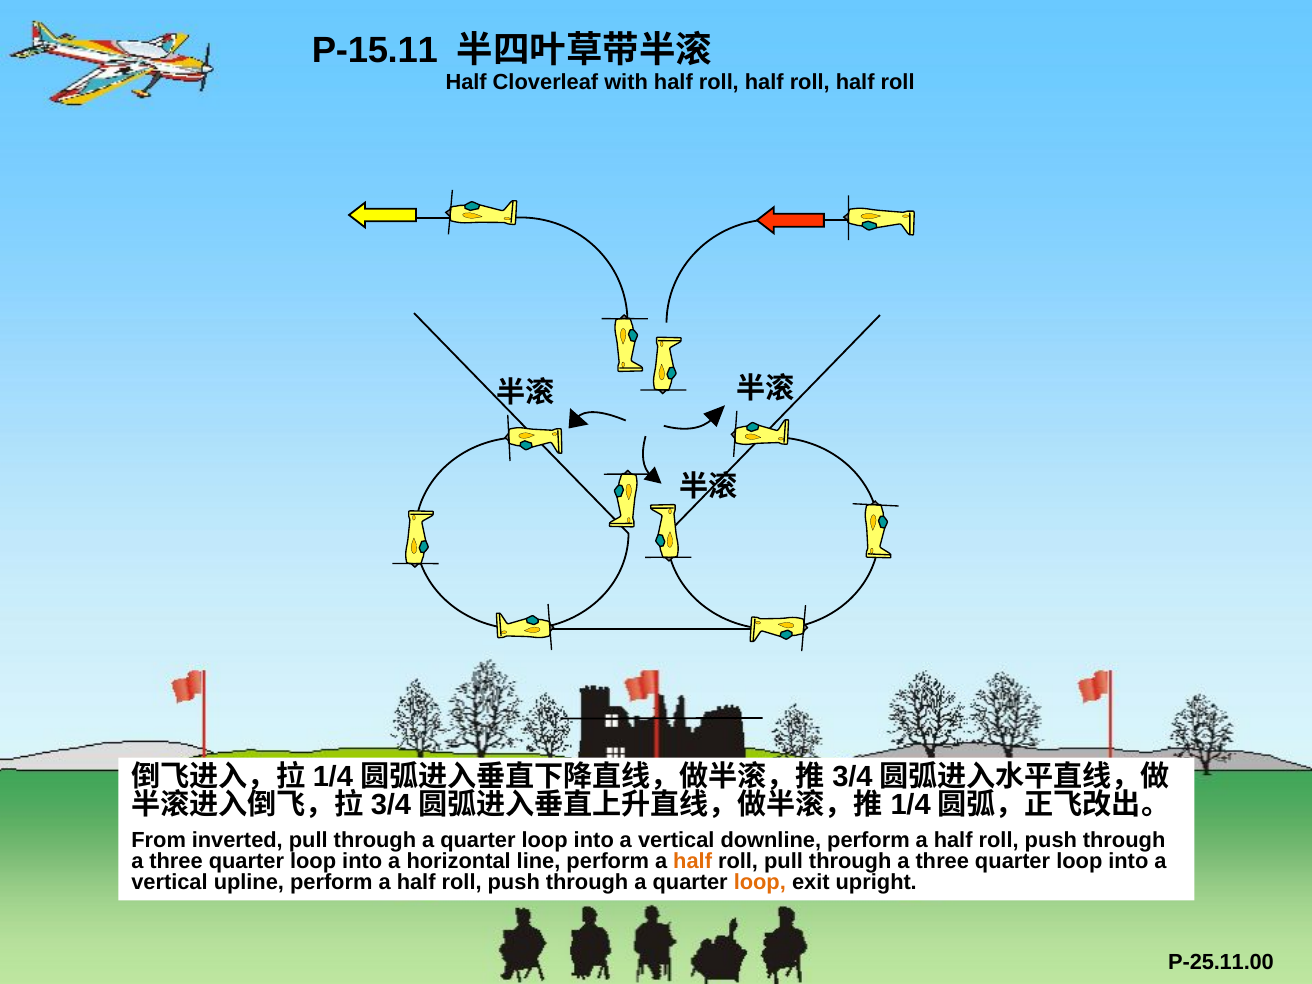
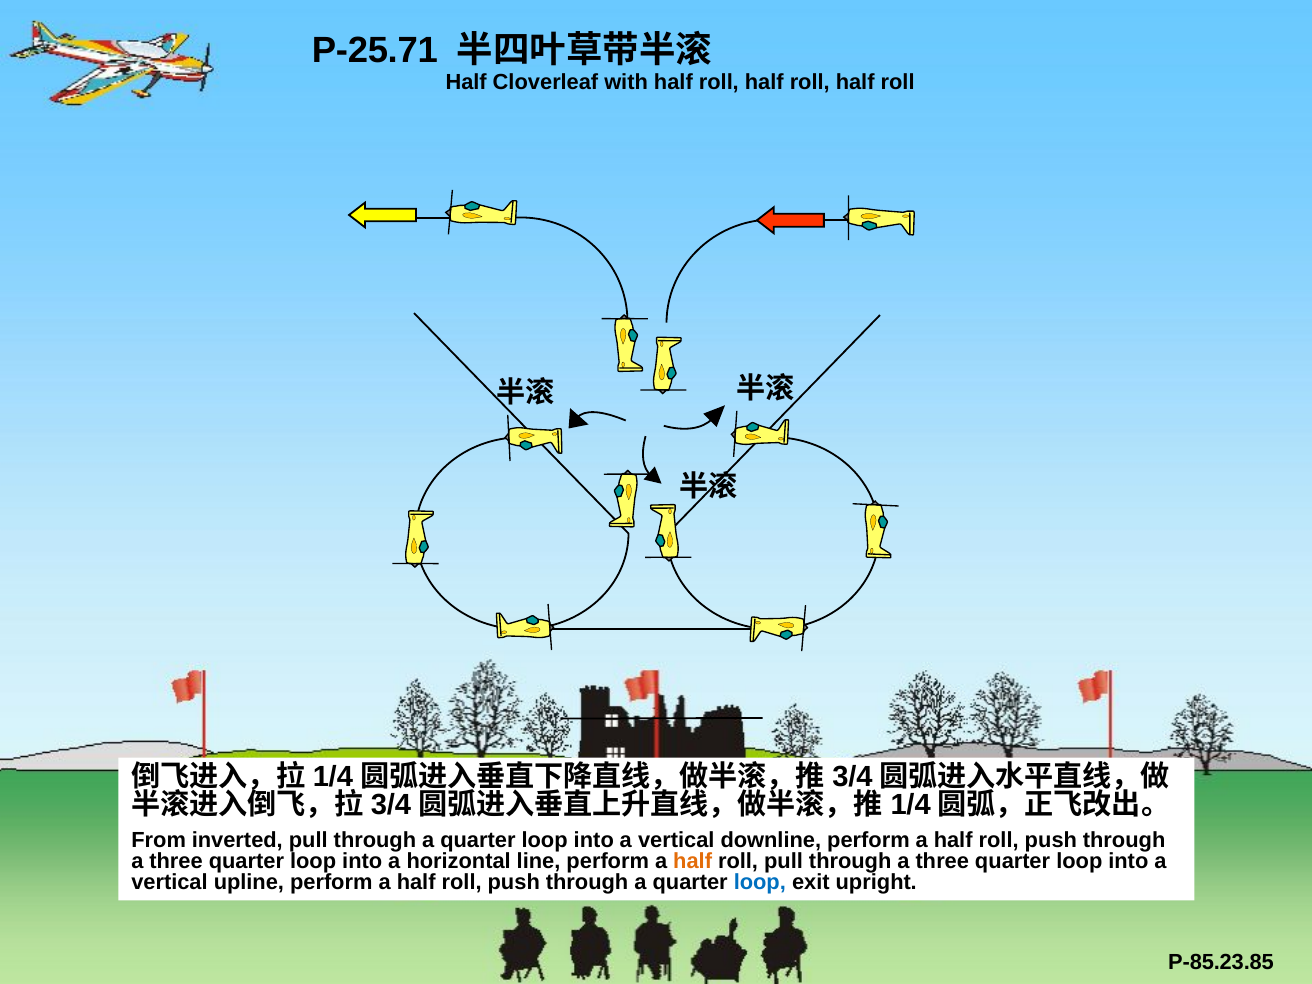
P-15.11: P-15.11 -> P-25.71
loop at (760, 882) colour: orange -> blue
P-25.11.00: P-25.11.00 -> P-85.23.85
